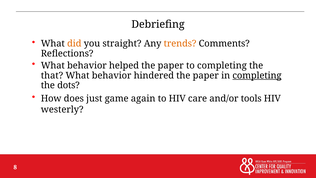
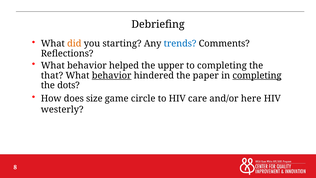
straight: straight -> starting
trends colour: orange -> blue
helped the paper: paper -> upper
behavior at (112, 75) underline: none -> present
just: just -> size
again: again -> circle
tools: tools -> here
